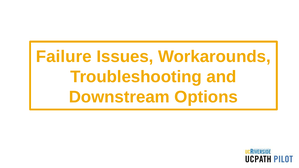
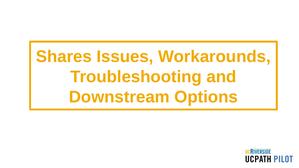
Failure: Failure -> Shares
